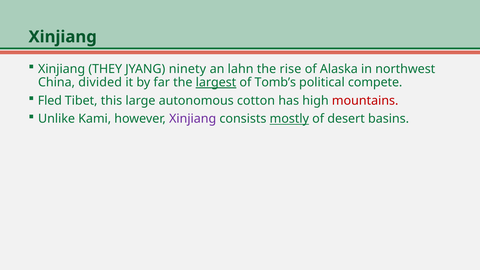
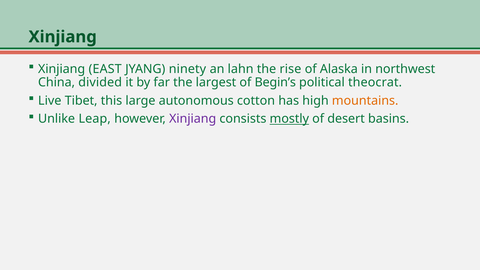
THEY: THEY -> EAST
largest underline: present -> none
Tomb’s: Tomb’s -> Begin’s
compete: compete -> theocrat
Fled: Fled -> Live
mountains colour: red -> orange
Kami: Kami -> Leap
